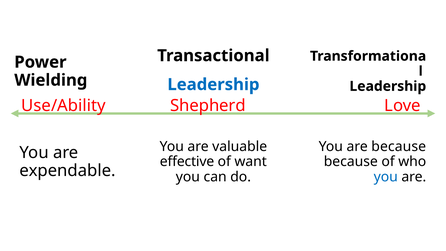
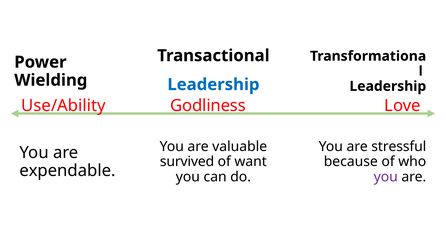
Shepherd: Shepherd -> Godliness
are because: because -> stressful
effective: effective -> survived
you at (386, 177) colour: blue -> purple
